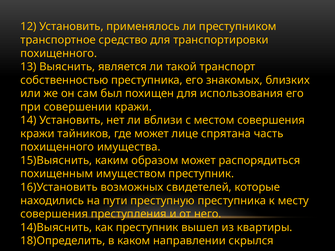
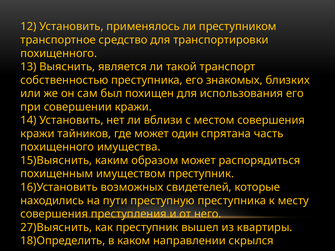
лице: лице -> один
14)Выяснить: 14)Выяснить -> 27)Выяснить
